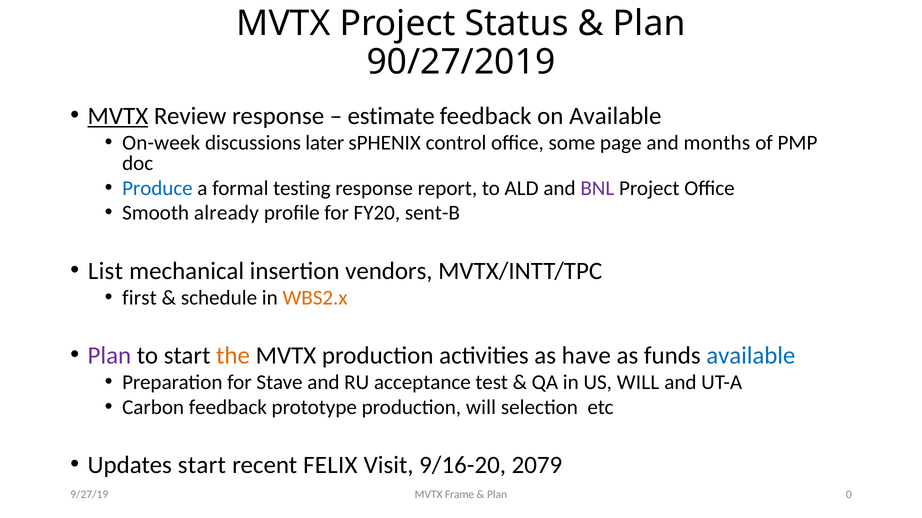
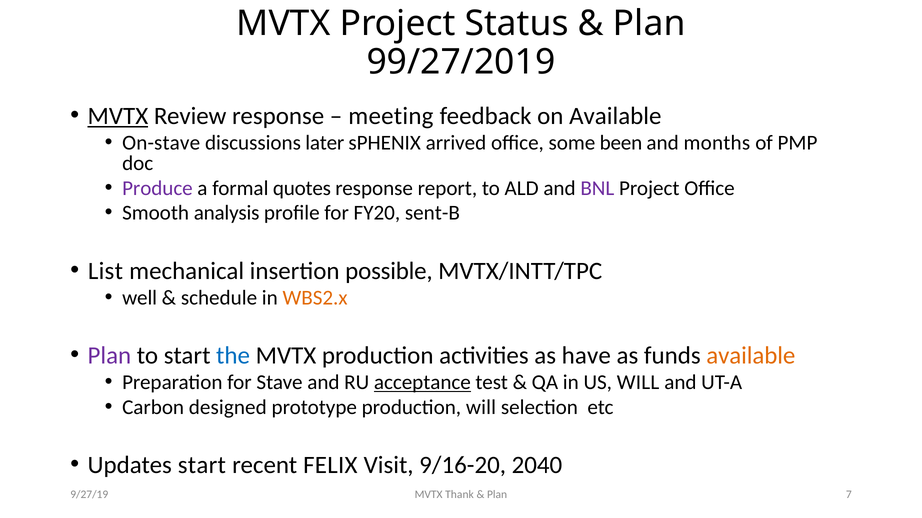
90/27/2019: 90/27/2019 -> 99/27/2019
estimate: estimate -> meeting
On-week: On-week -> On-stave
control: control -> arrived
page: page -> been
Produce colour: blue -> purple
testing: testing -> quotes
already: already -> analysis
vendors: vendors -> possible
first: first -> well
the colour: orange -> blue
available at (751, 356) colour: blue -> orange
acceptance underline: none -> present
Carbon feedback: feedback -> designed
2079: 2079 -> 2040
Frame: Frame -> Thank
0: 0 -> 7
